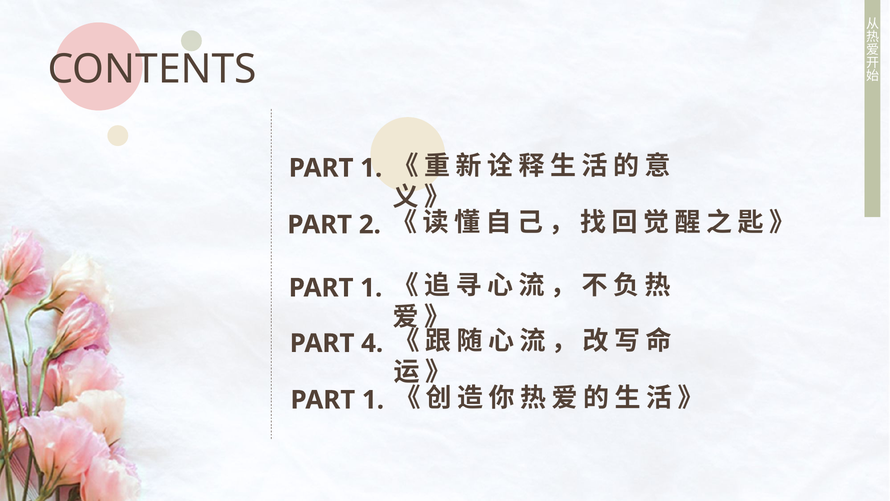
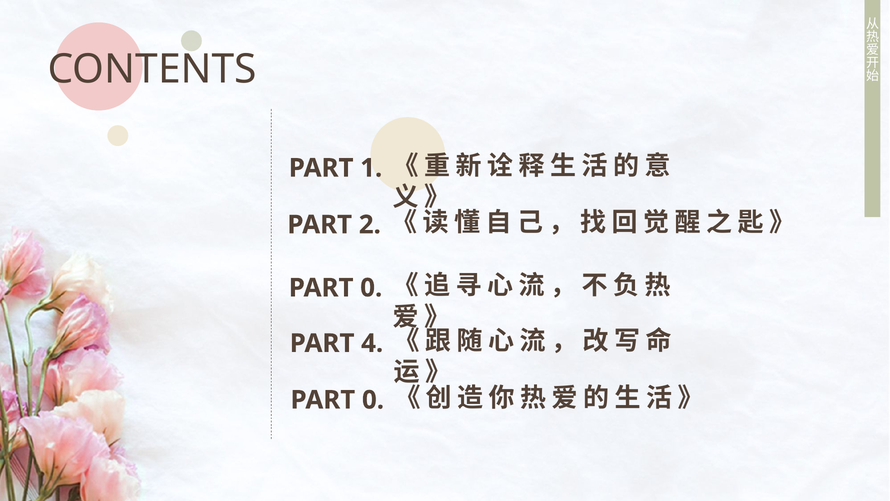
1 at (371, 288): 1 -> 0
1 at (373, 400): 1 -> 0
